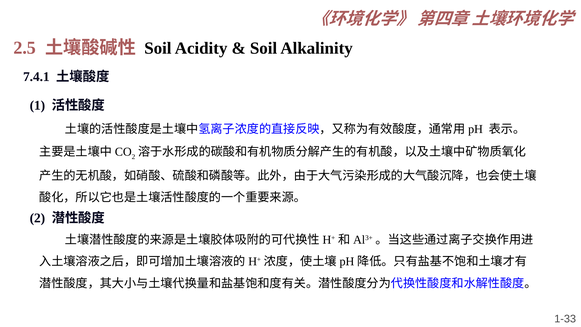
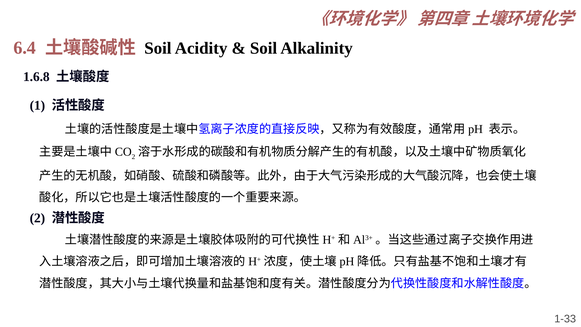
2.5: 2.5 -> 6.4
7.4.1: 7.4.1 -> 1.6.8
